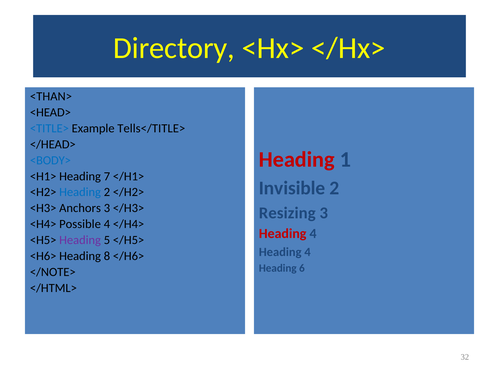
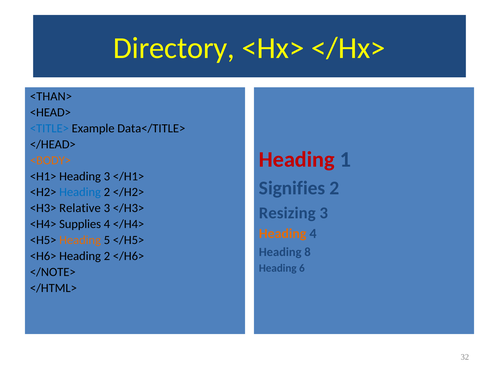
Tells</TITLE>: Tells</TITLE> -> Data</TITLE>
<BODY> colour: blue -> orange
Heading 7: 7 -> 3
Invisible: Invisible -> Signifies
Anchors: Anchors -> Relative
Possible: Possible -> Supplies
Heading at (283, 234) colour: red -> orange
Heading at (80, 240) colour: purple -> orange
4 at (308, 252): 4 -> 8
<H6> Heading 8: 8 -> 2
